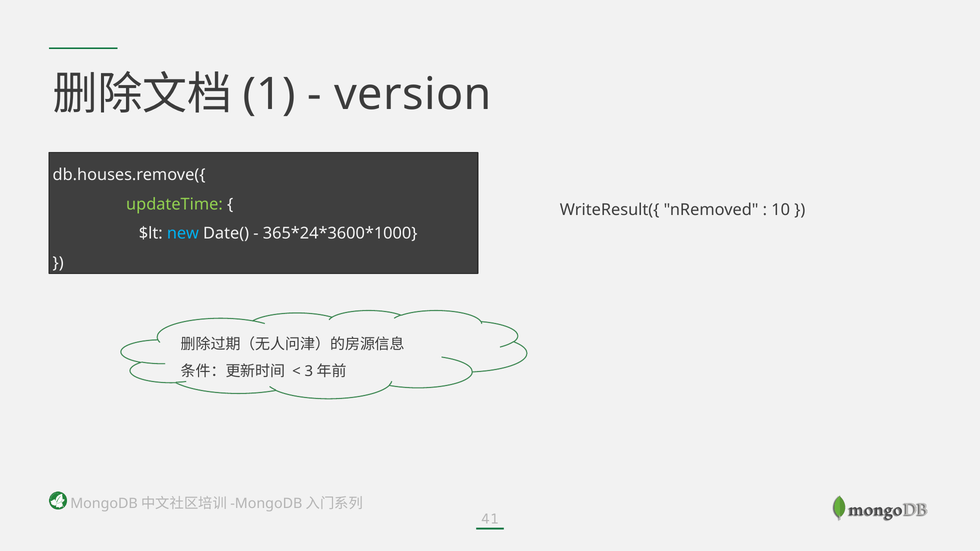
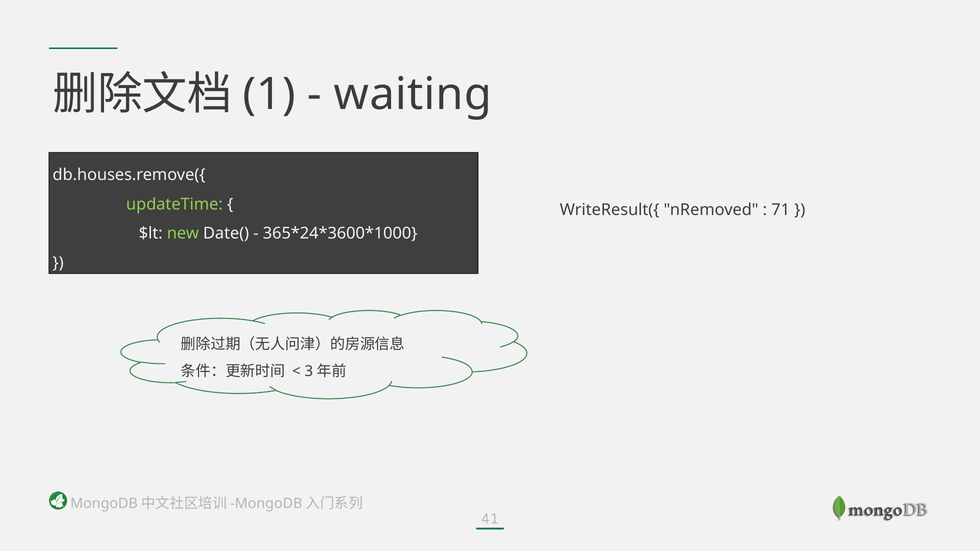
version: version -> waiting
10: 10 -> 71
new colour: light blue -> light green
